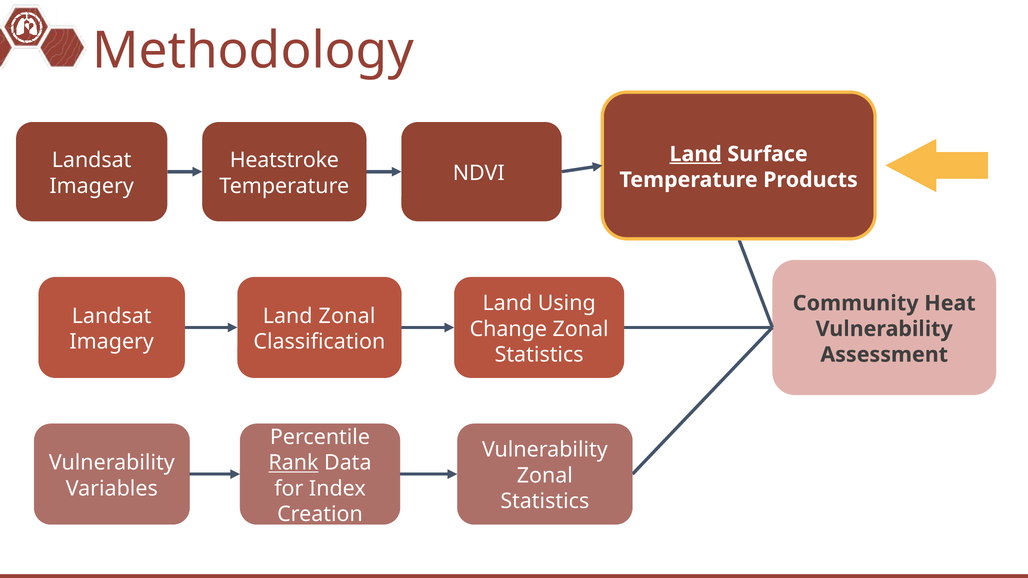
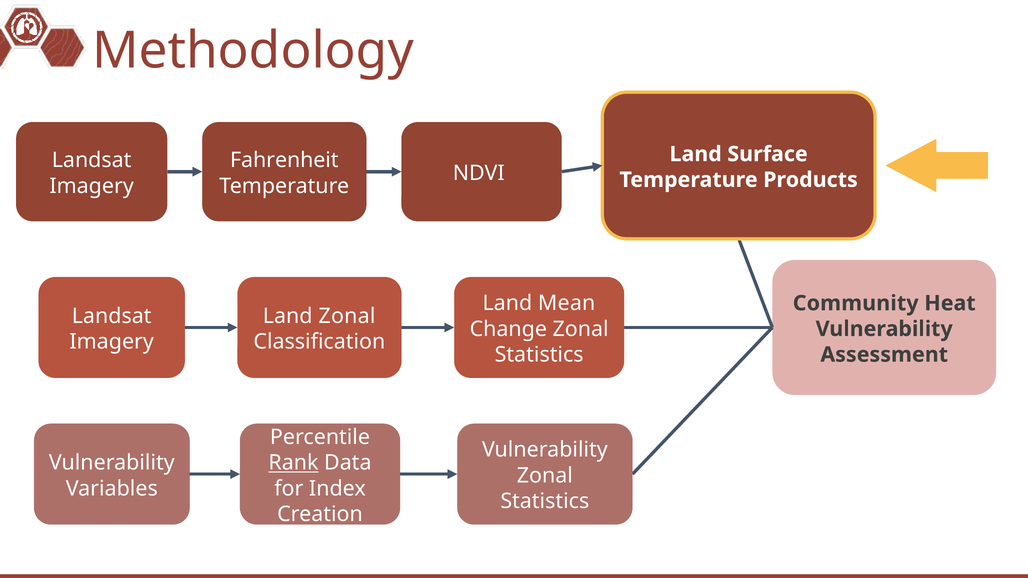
Land at (696, 154) underline: present -> none
Heatstroke: Heatstroke -> Fahrenheit
Using: Using -> Mean
